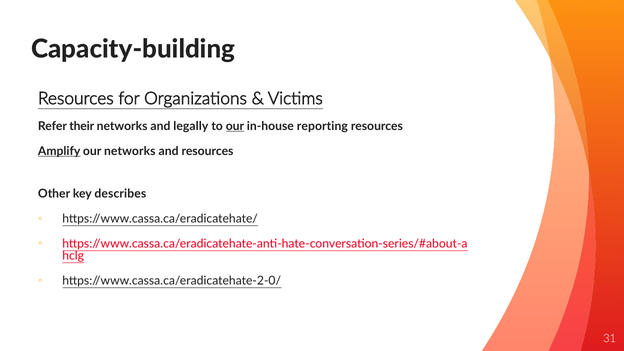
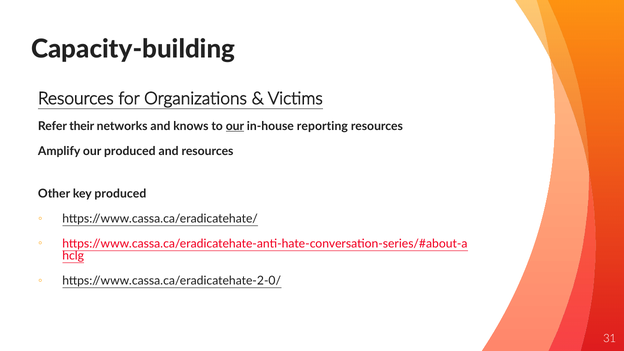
legally: legally -> knows
Amplify underline: present -> none
our networks: networks -> produced
key describes: describes -> produced
